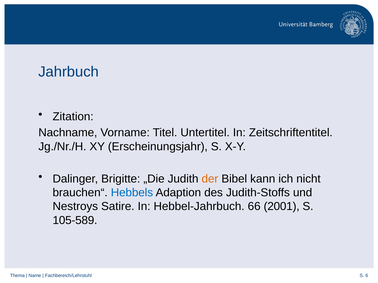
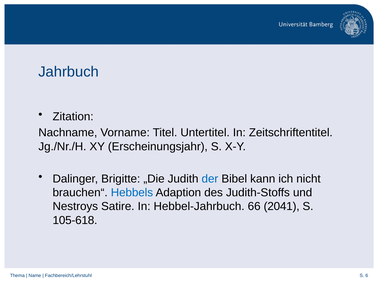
der colour: orange -> blue
2001: 2001 -> 2041
105-589: 105-589 -> 105-618
